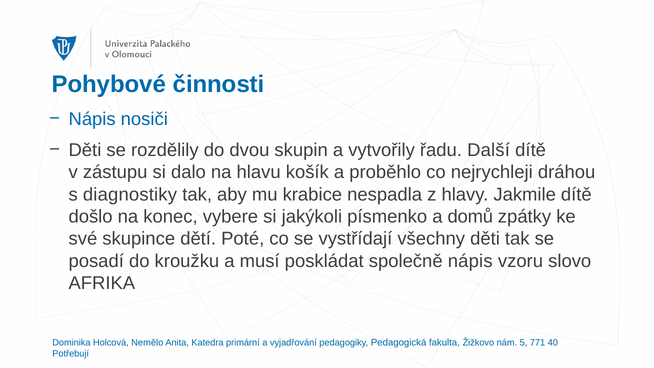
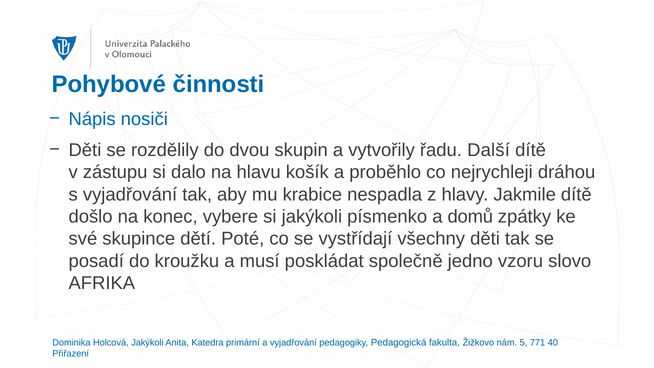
s diagnostiky: diagnostiky -> vyjadřování
společně nápis: nápis -> jedno
Holcová Nemělo: Nemělo -> Jakýkoli
Potřebují: Potřebují -> Přiřazení
